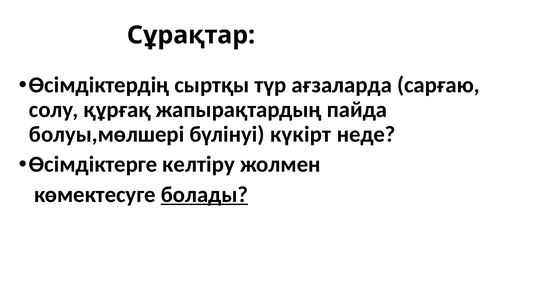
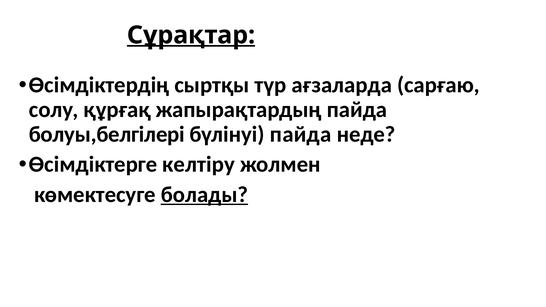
Сұрақтар underline: none -> present
болуы,мөлшері: болуы,мөлшері -> болуы,белгілері
бүлінуі күкірт: күкірт -> пайда
